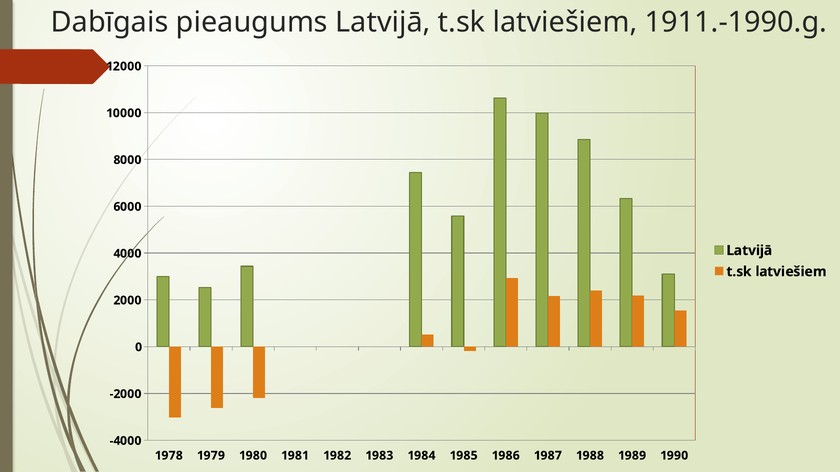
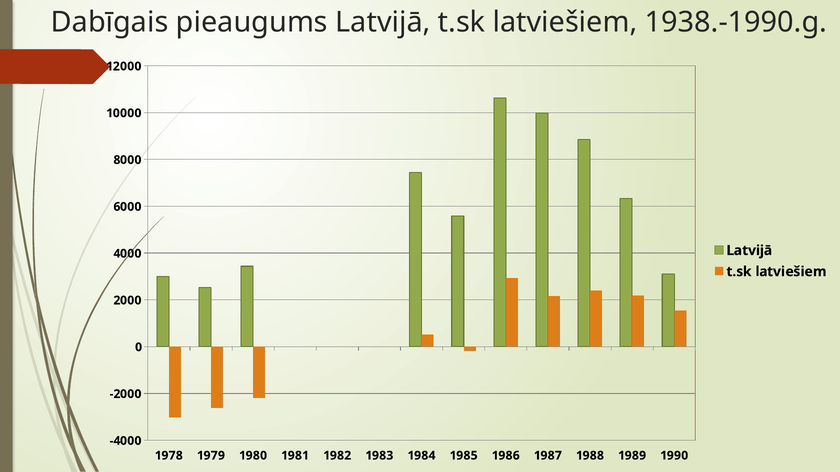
1911.-1990.g: 1911.-1990.g -> 1938.-1990.g
